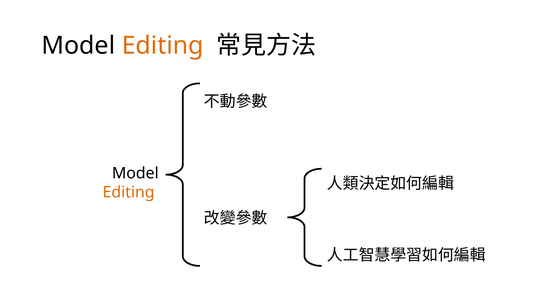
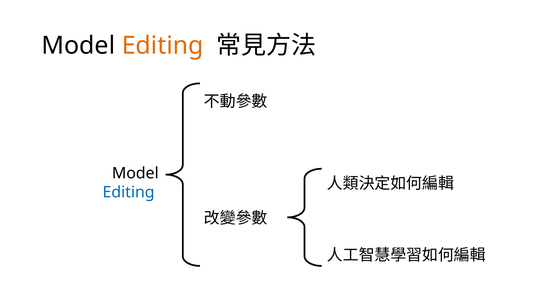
Editing at (129, 193) colour: orange -> blue
